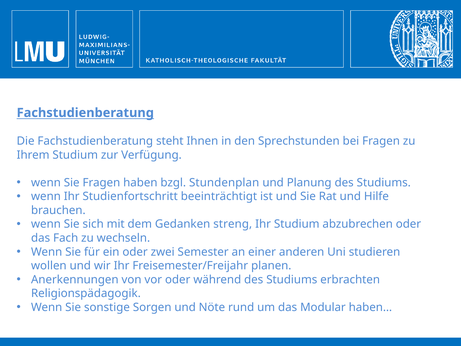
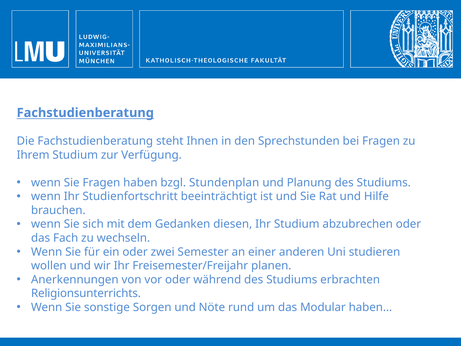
streng: streng -> diesen
Religionspädagogik: Religionspädagogik -> Religionsunterrichts
